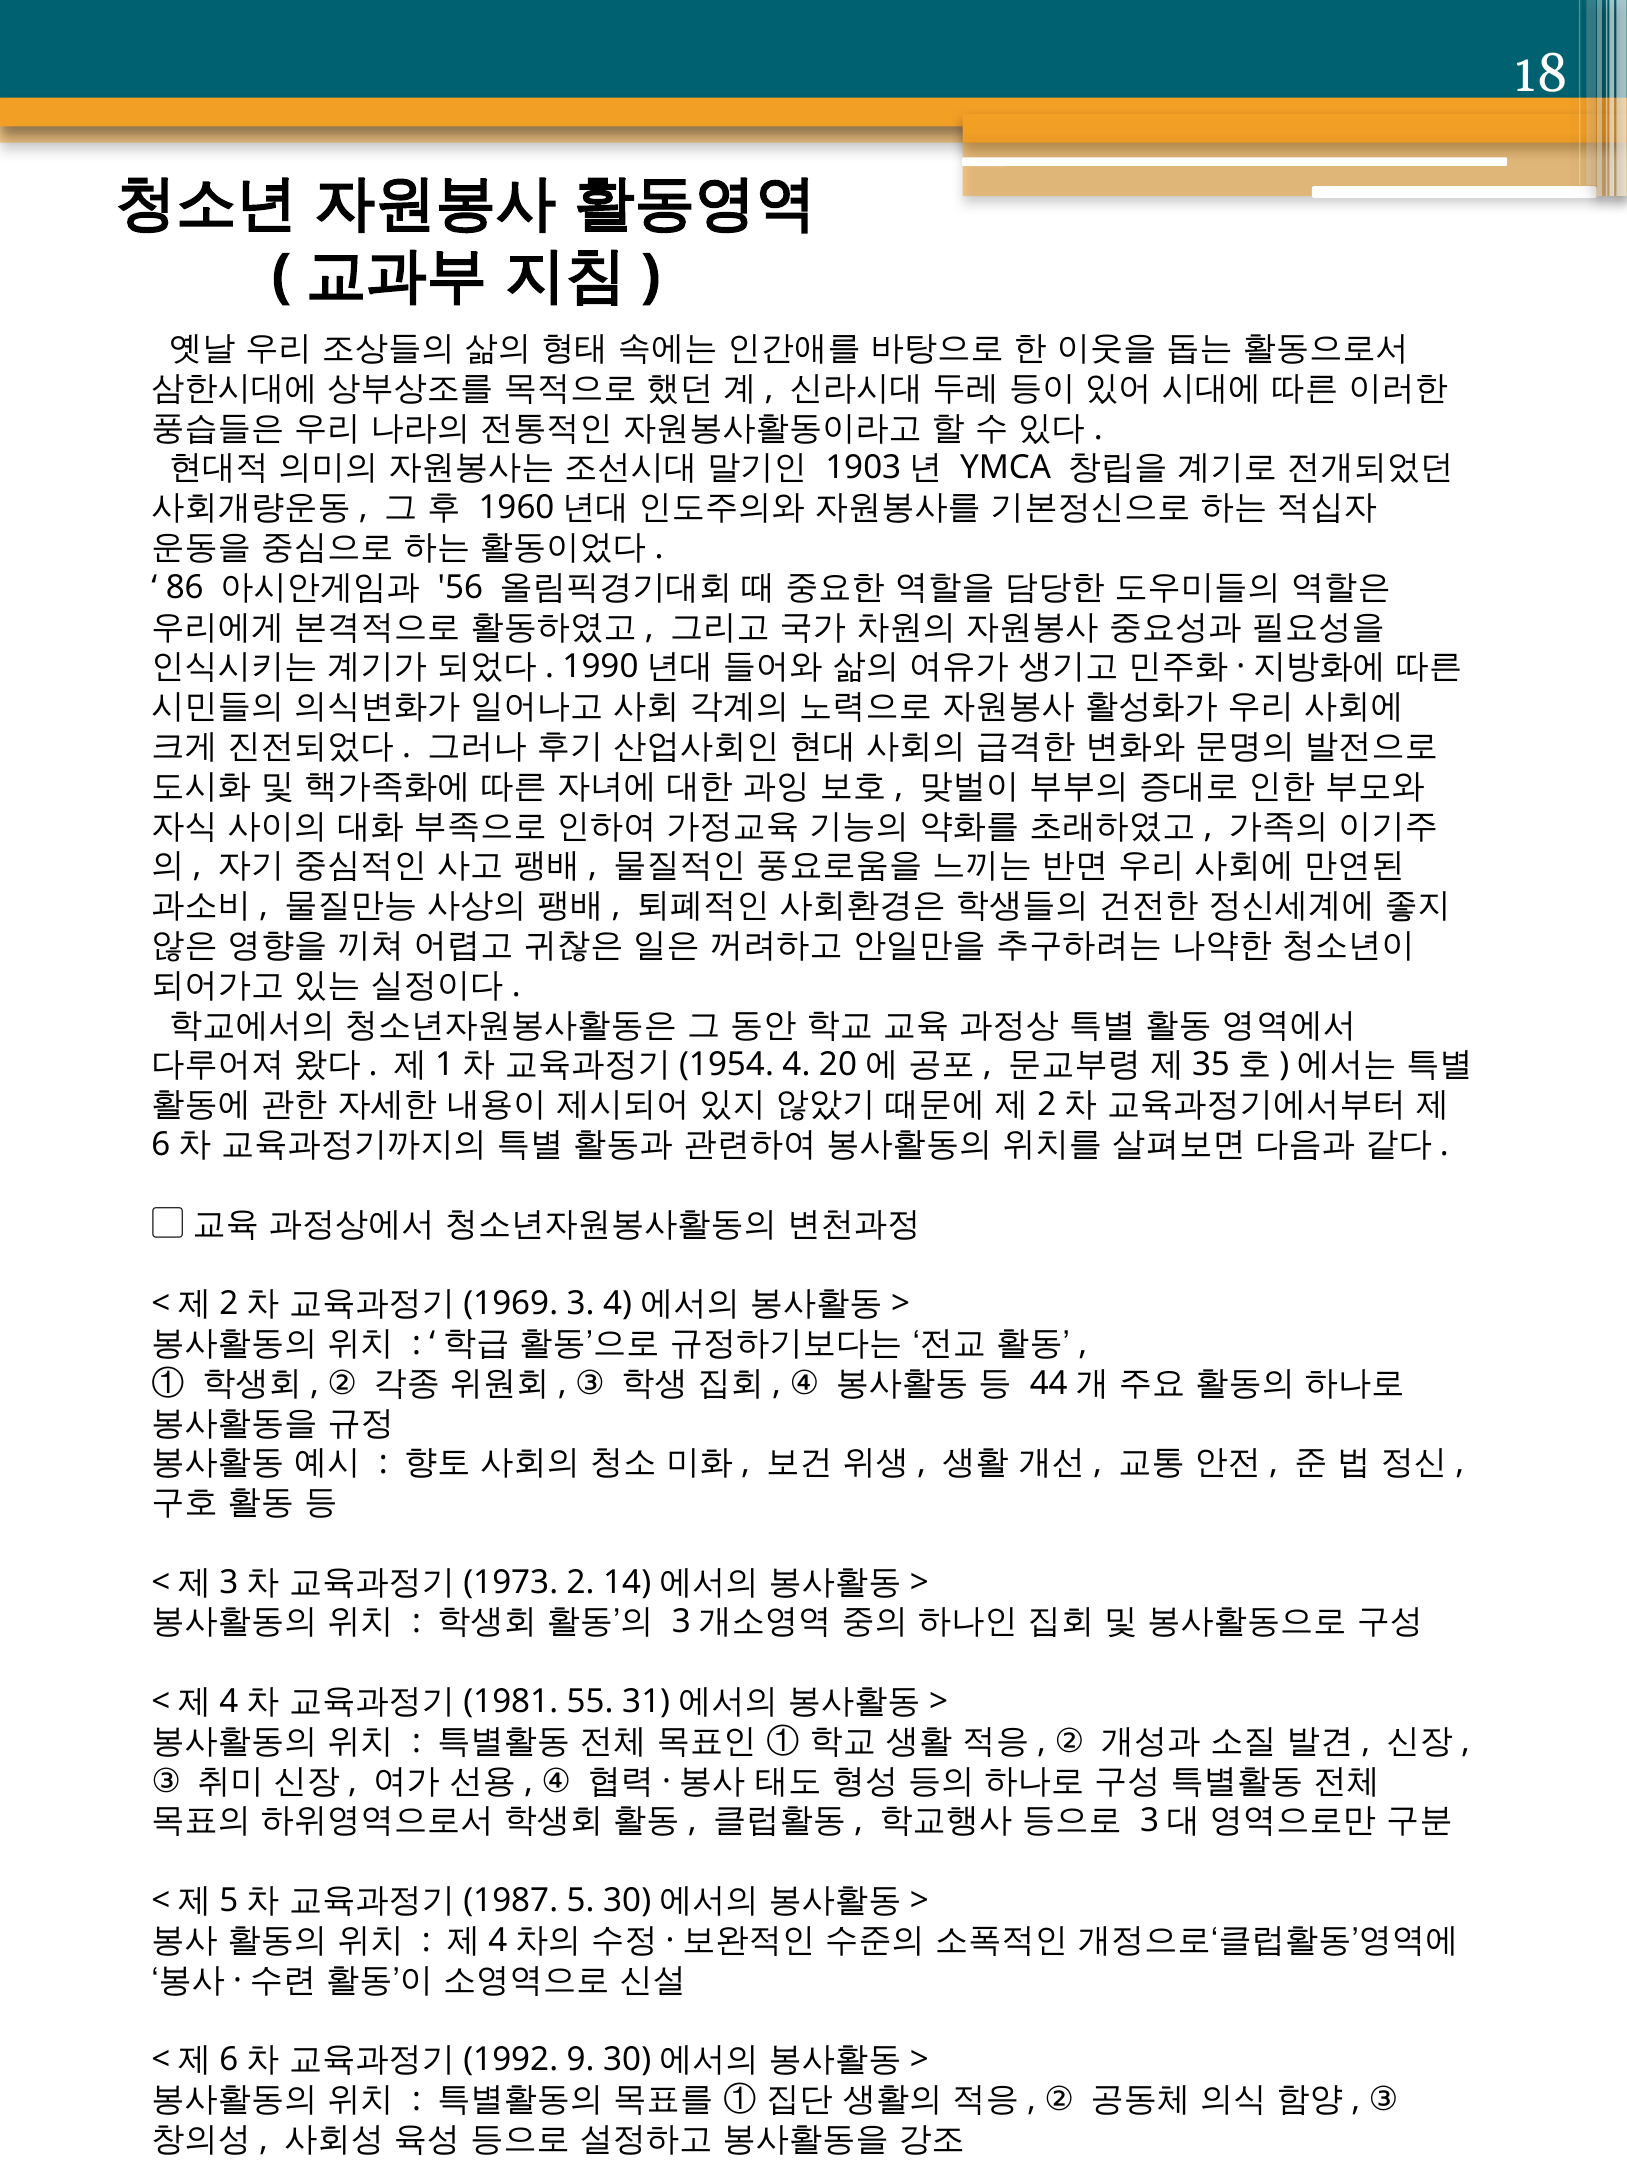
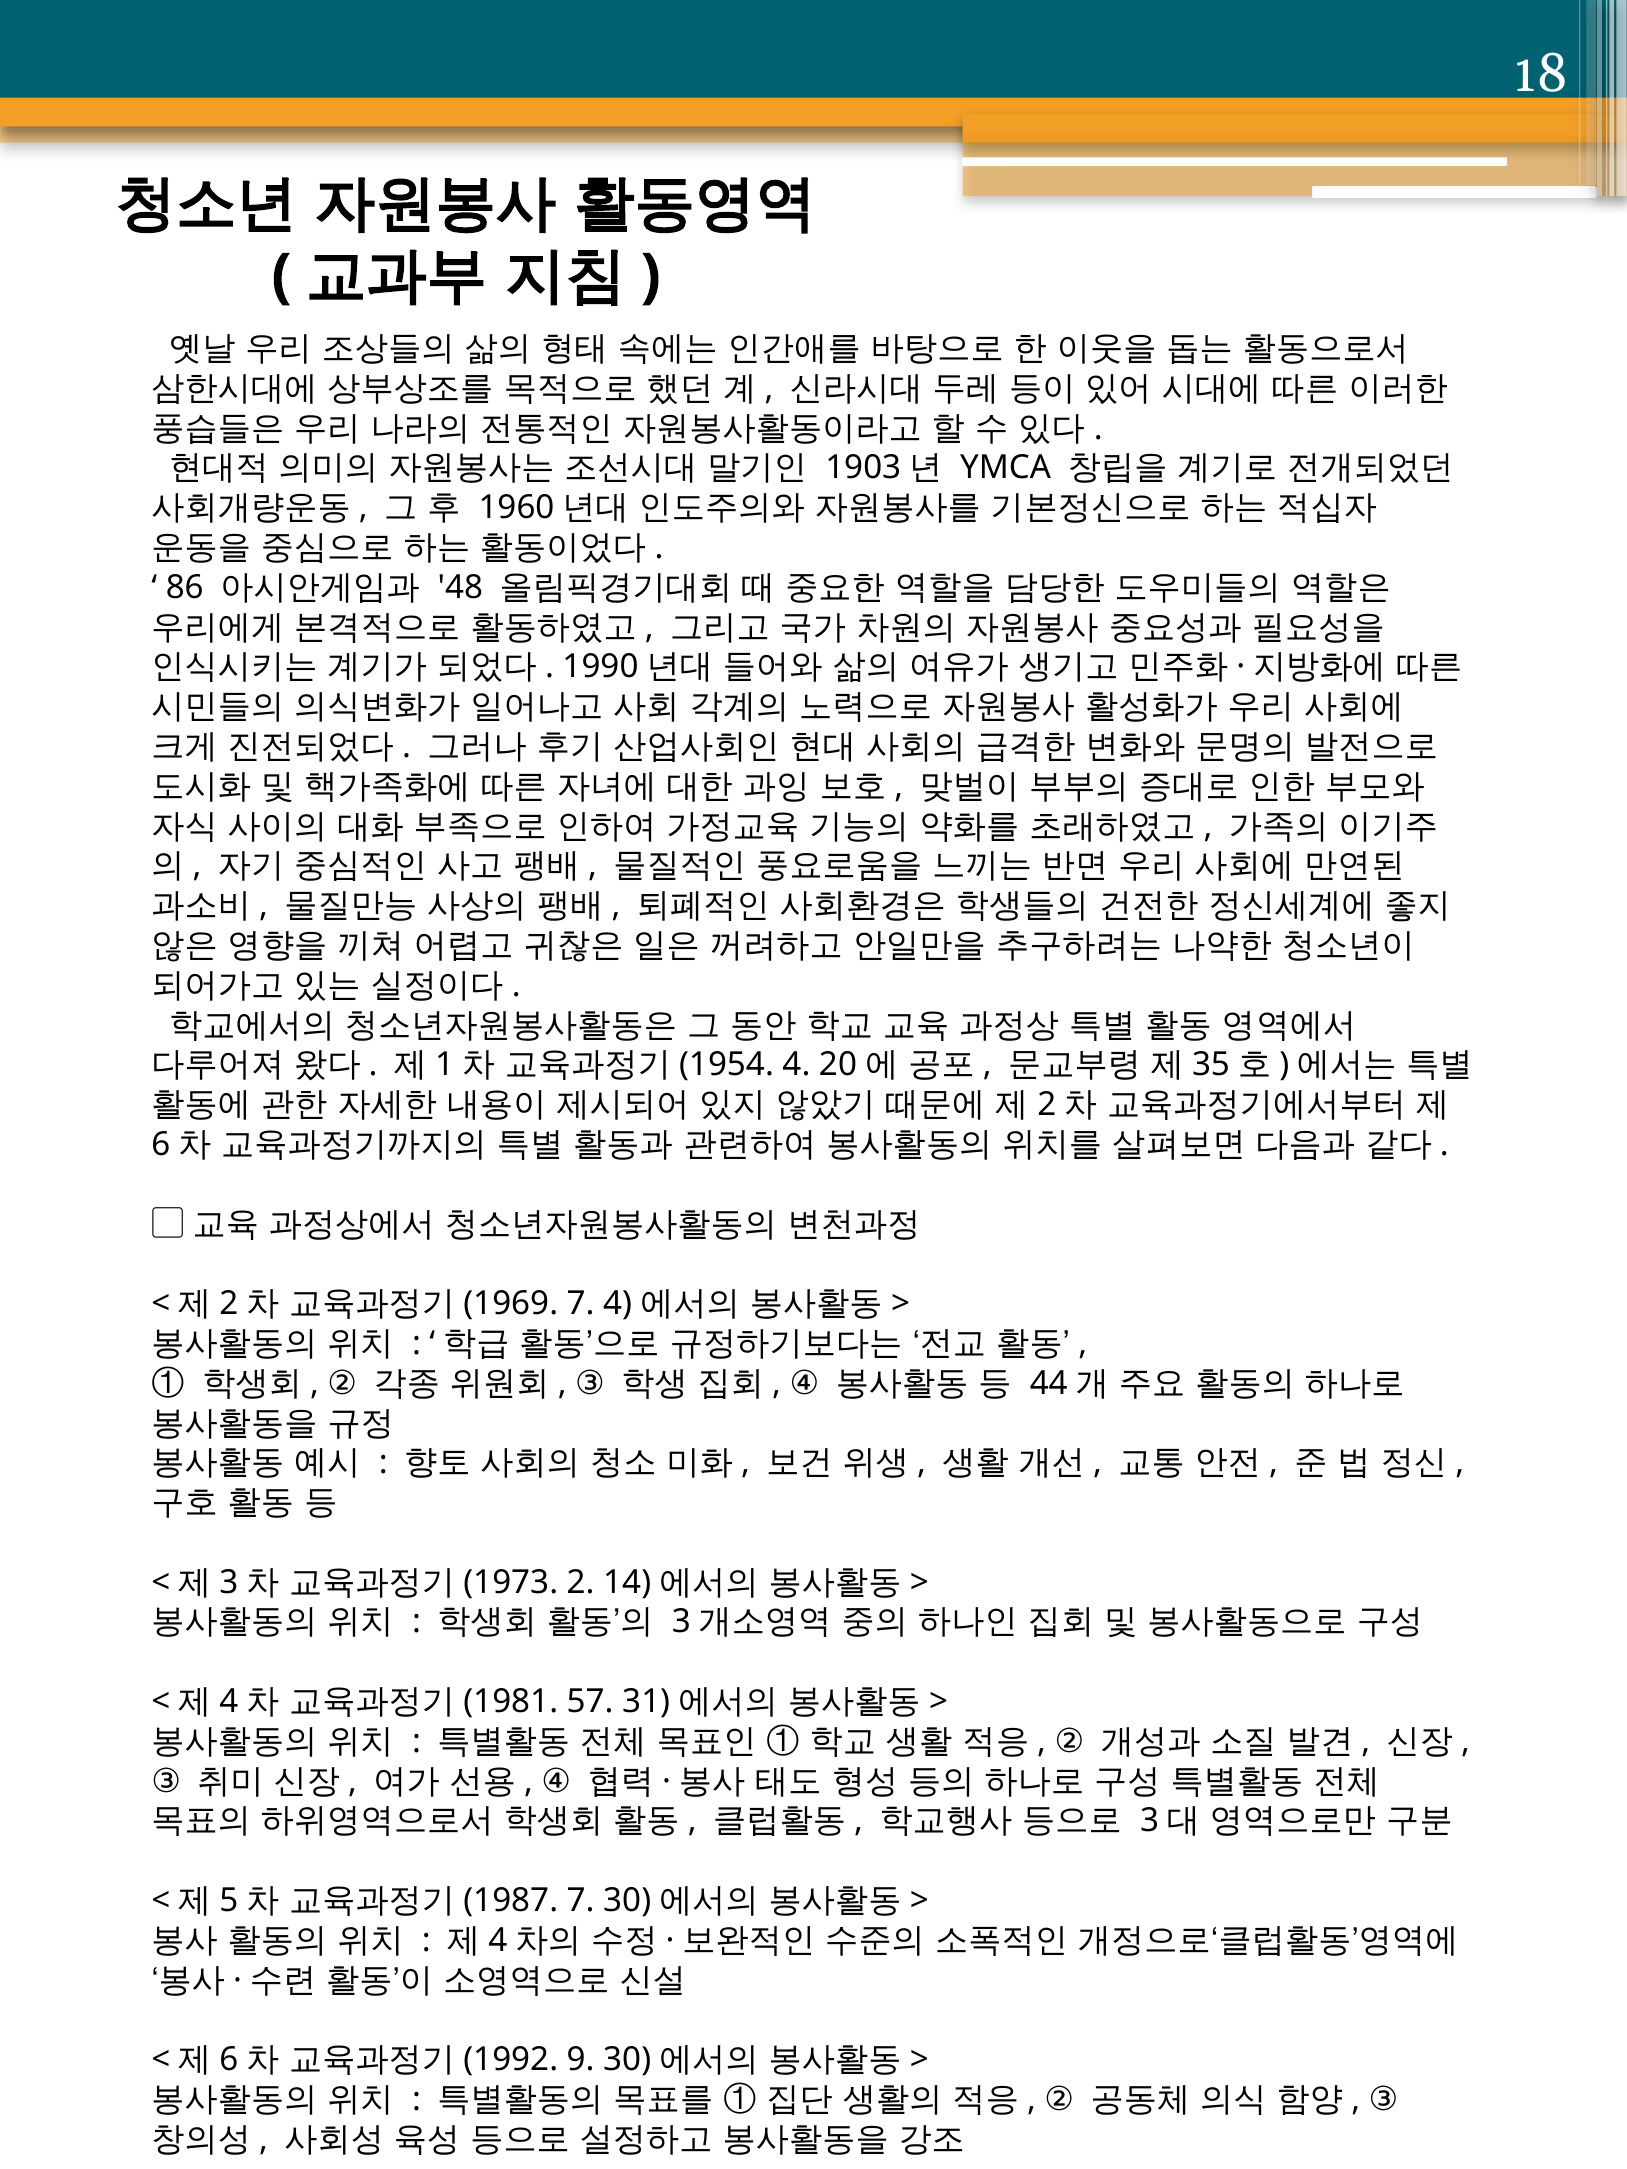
56: 56 -> 48
3 at (581, 1304): 3 -> 7
55: 55 -> 57
5 at (581, 1901): 5 -> 7
